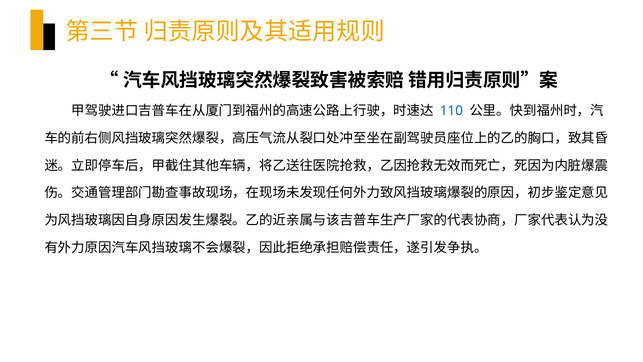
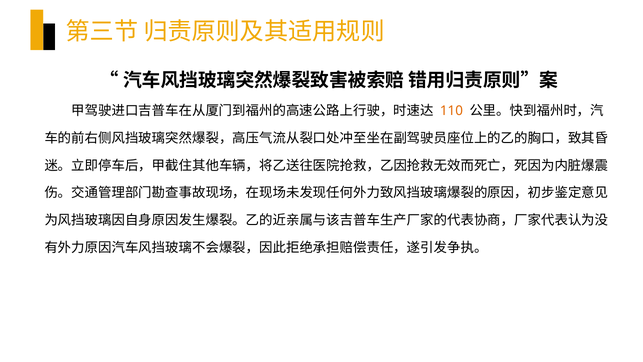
110 colour: blue -> orange
